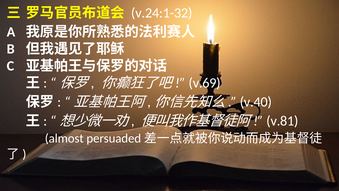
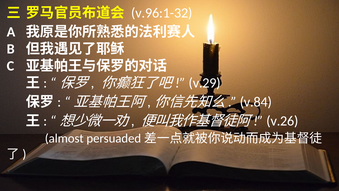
v.24:1-32: v.24:1-32 -> v.96:1-32
v.69: v.69 -> v.29
v.40: v.40 -> v.84
v.81: v.81 -> v.26
